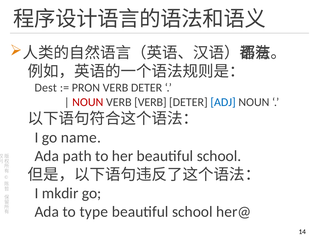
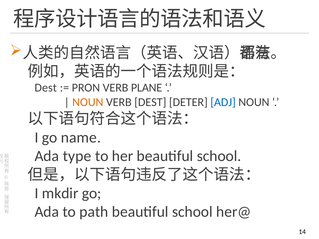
PRON VERB DETER: DETER -> PLANE
NOUN at (88, 102) colour: red -> orange
VERB VERB: VERB -> DEST
path: path -> type
type: type -> path
